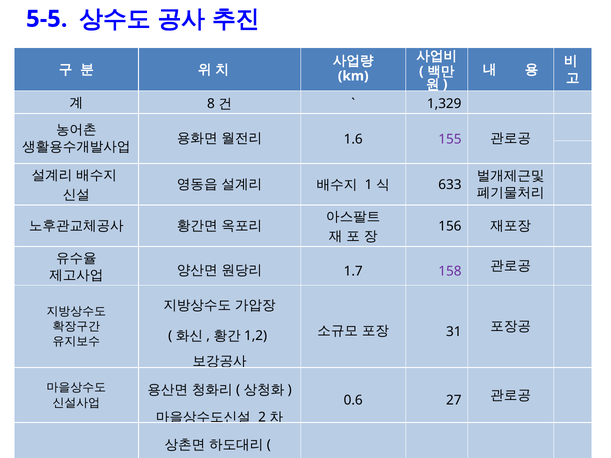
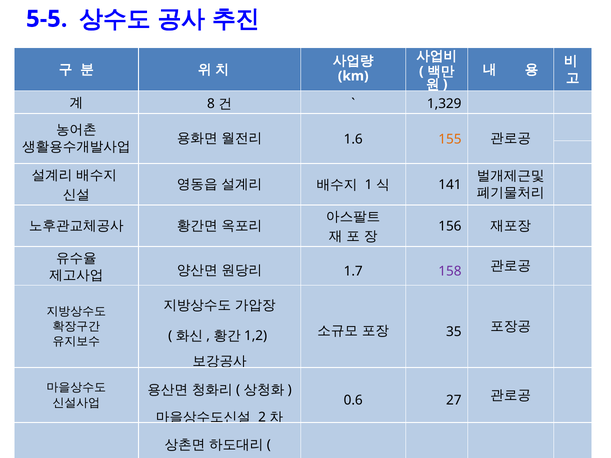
155 colour: purple -> orange
633: 633 -> 141
31: 31 -> 35
